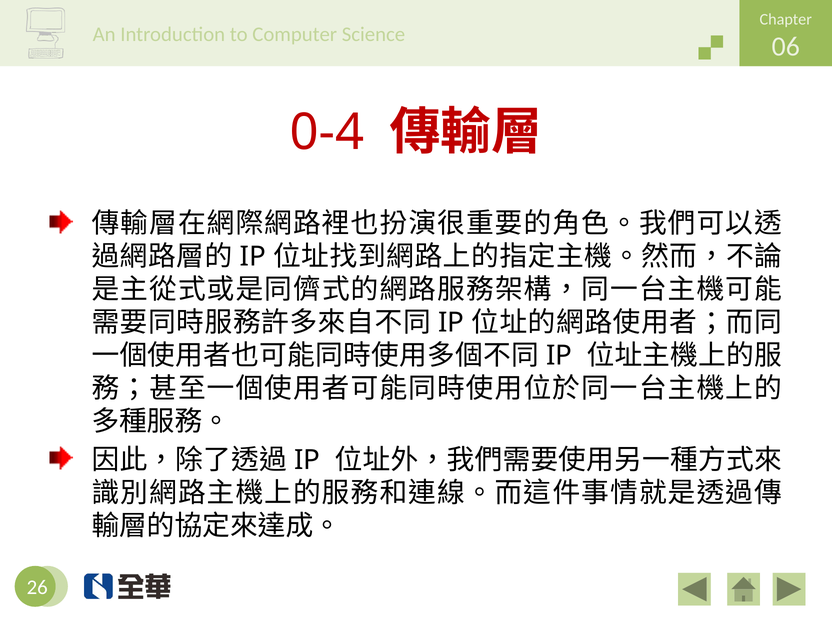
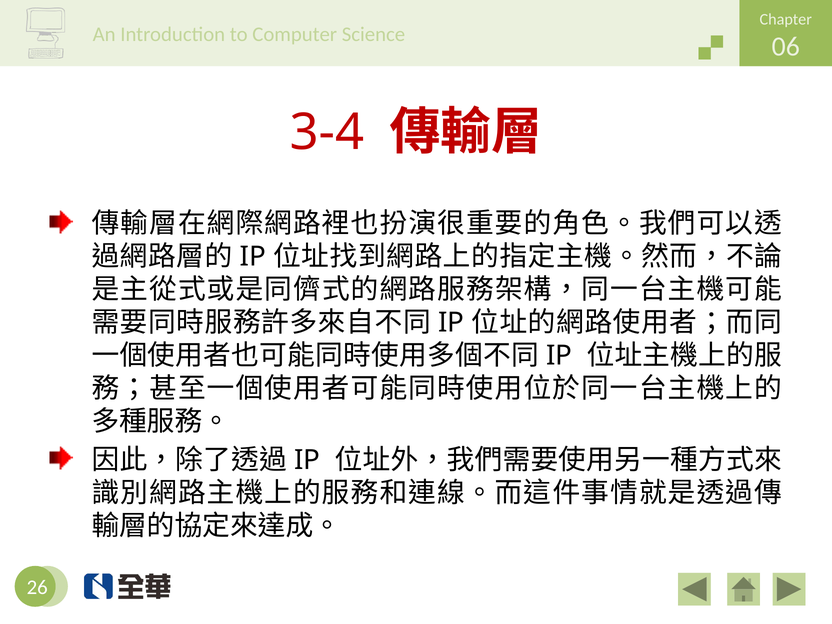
0-4: 0-4 -> 3-4
